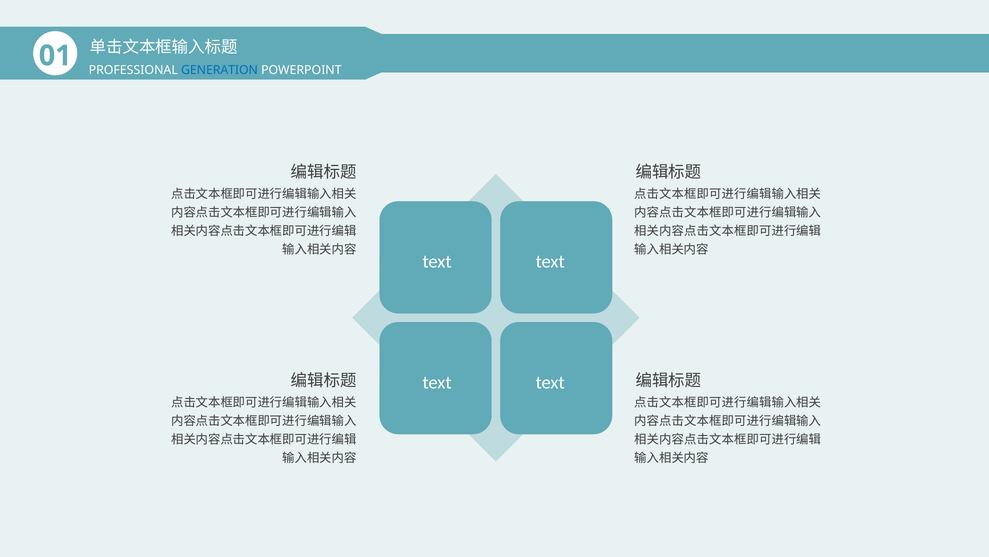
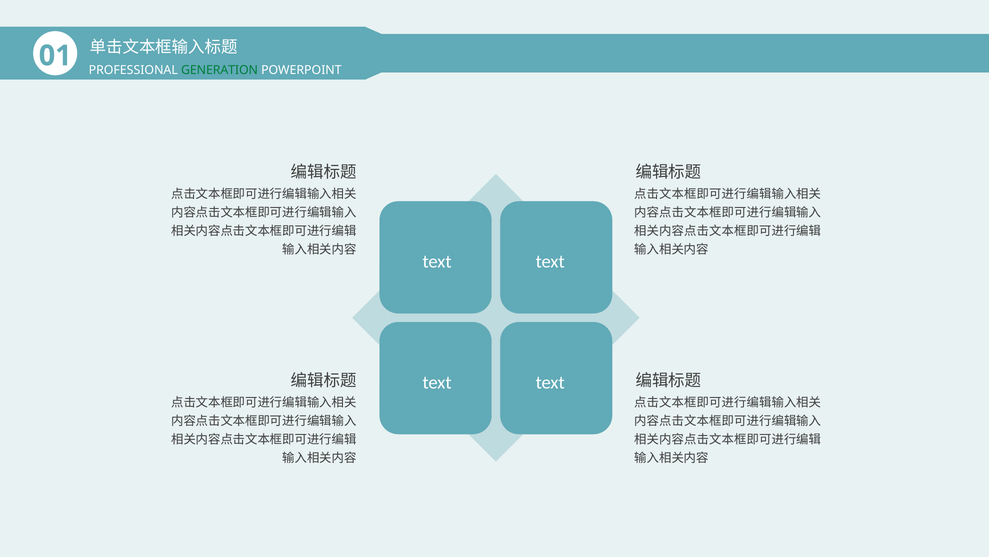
GENERATION colour: blue -> green
